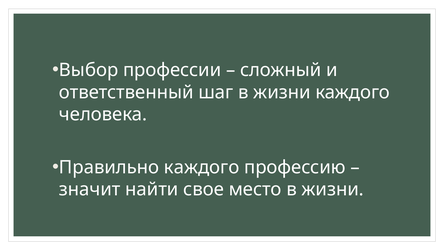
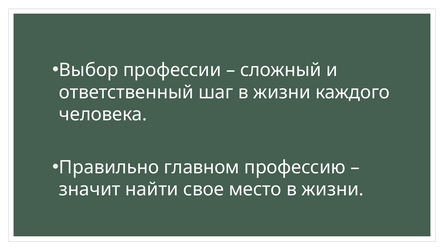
Правильно каждого: каждого -> главном
